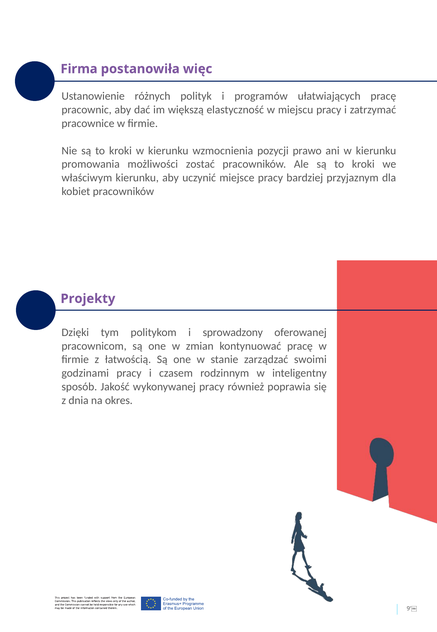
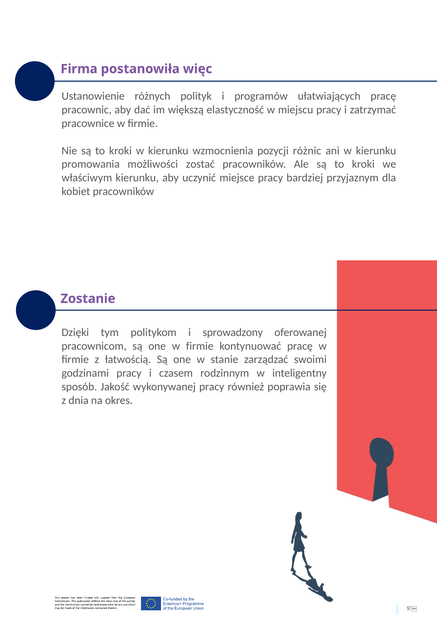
prawo: prawo -> różnic
Projekty: Projekty -> Zostanie
one w zmian: zmian -> firmie
